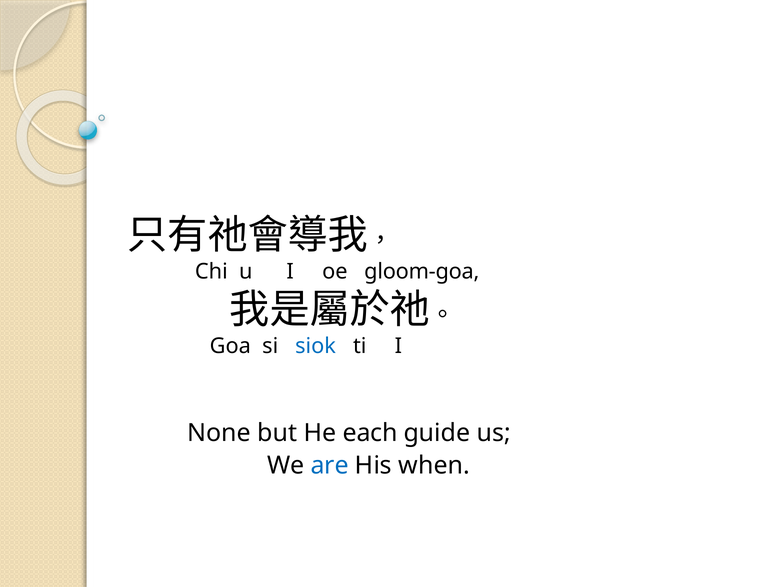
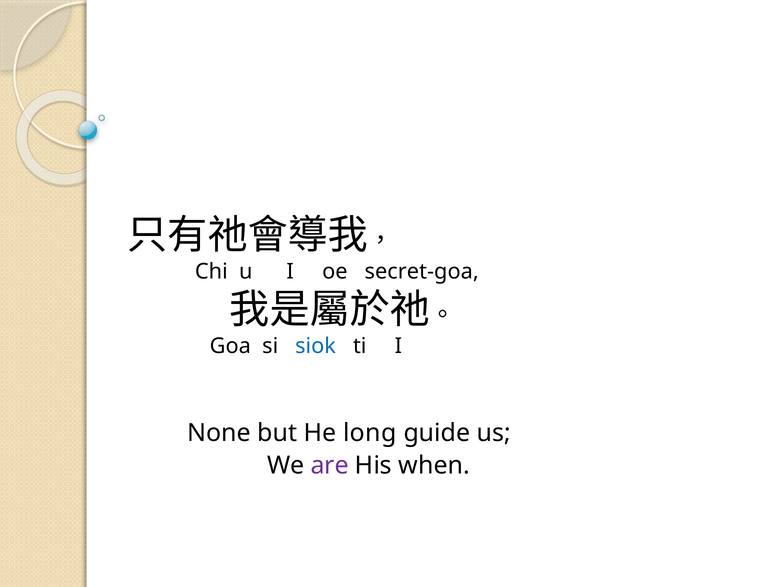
gloom-goa: gloom-goa -> secret-goa
each: each -> long
are colour: blue -> purple
